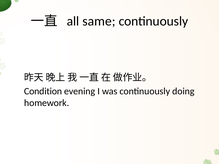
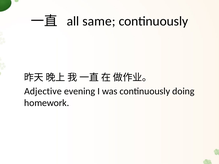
Condition: Condition -> Adjective
